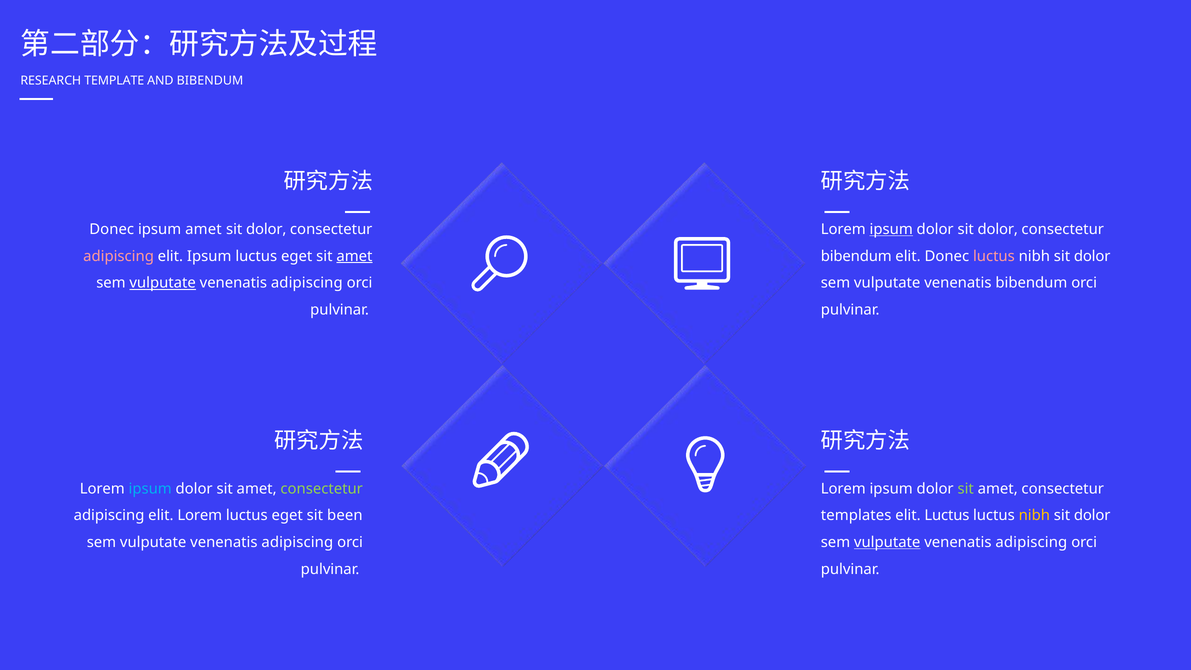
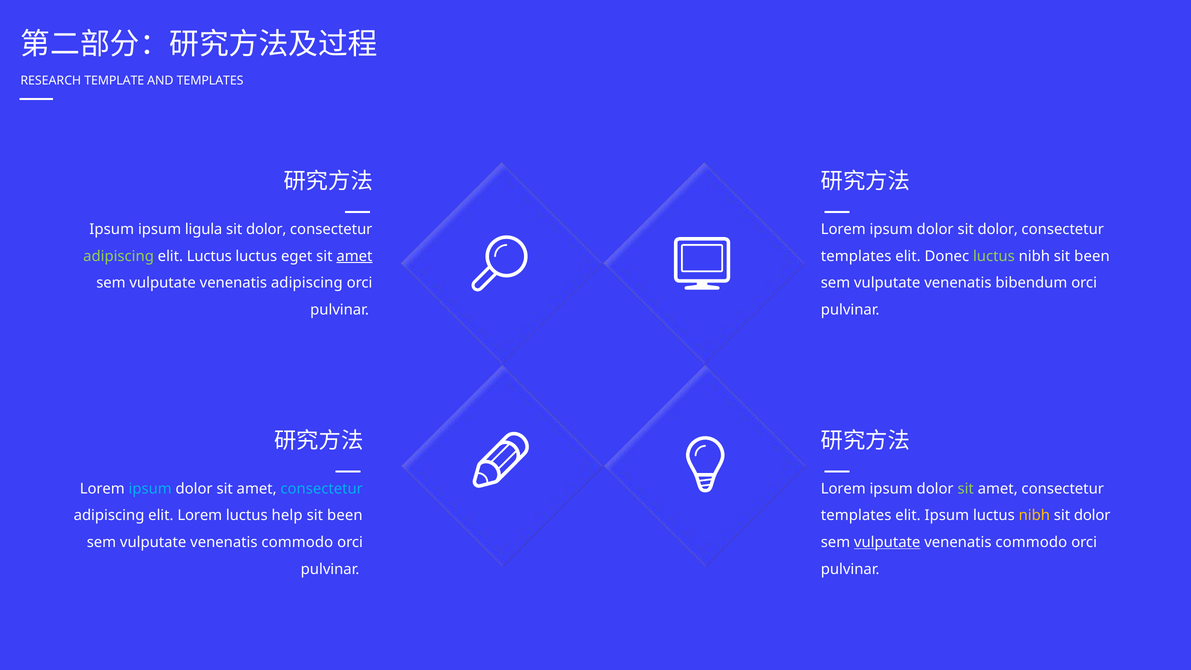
AND BIBENDUM: BIBENDUM -> TEMPLATES
Donec at (112, 229): Donec -> Ipsum
ipsum amet: amet -> ligula
ipsum at (891, 229) underline: present -> none
adipiscing at (119, 256) colour: pink -> light green
elit Ipsum: Ipsum -> Luctus
bibendum at (856, 256): bibendum -> templates
luctus at (994, 256) colour: pink -> light green
dolor at (1092, 256): dolor -> been
vulputate at (163, 283) underline: present -> none
consectetur at (322, 489) colour: light green -> light blue
eget at (287, 515): eget -> help
elit Luctus: Luctus -> Ipsum
adipiscing at (297, 542): adipiscing -> commodo
adipiscing at (1031, 542): adipiscing -> commodo
